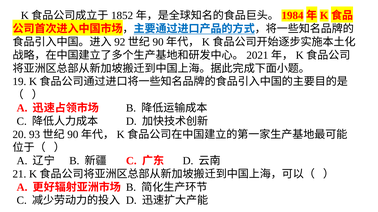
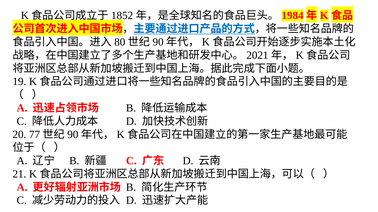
92: 92 -> 80
93: 93 -> 77
